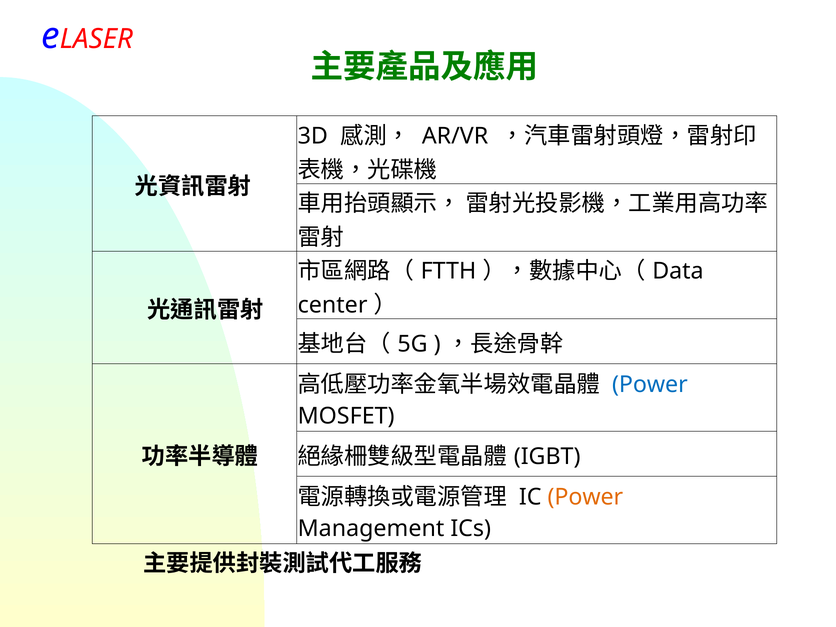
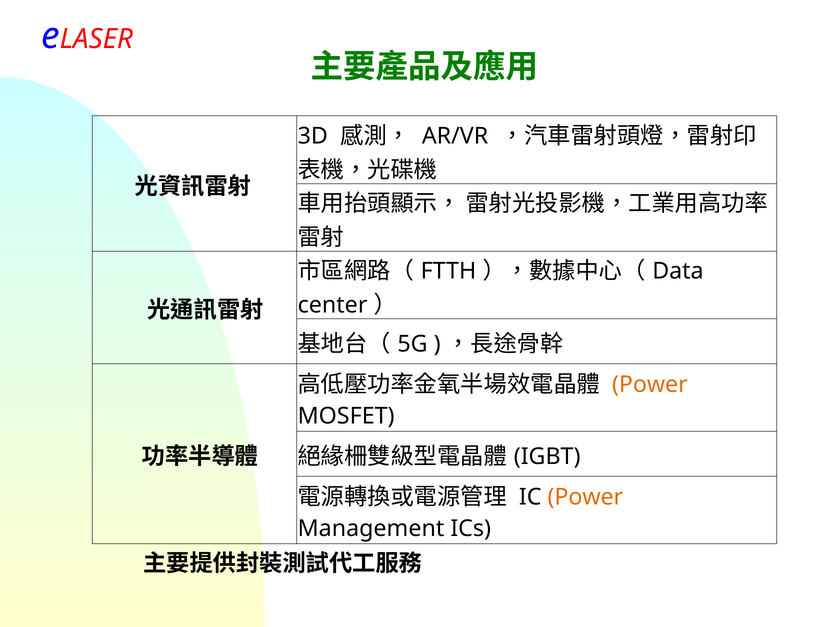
Power at (650, 384) colour: blue -> orange
